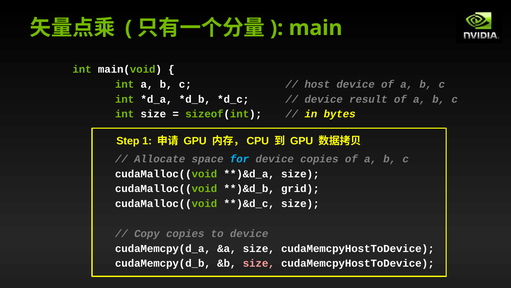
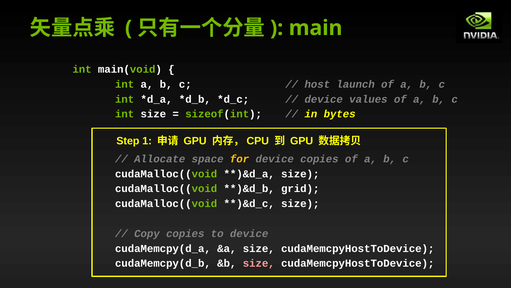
host device: device -> launch
result: result -> values
for colour: light blue -> yellow
